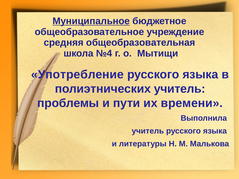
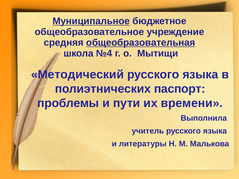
общеобразовательная underline: none -> present
Употребление: Употребление -> Методический
полиэтнических учитель: учитель -> паспорт
